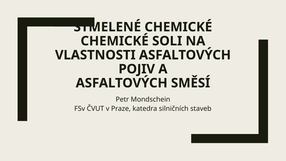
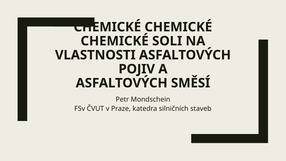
STMELENÉ at (107, 27): STMELENÉ -> CHEMICKÉ
